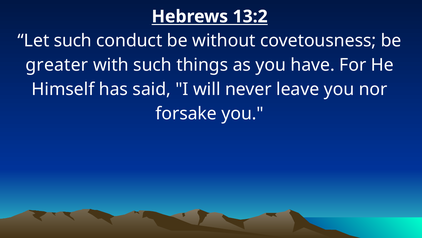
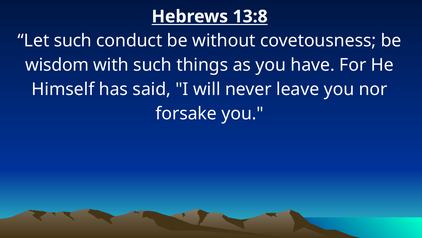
13:2: 13:2 -> 13:8
greater: greater -> wisdom
